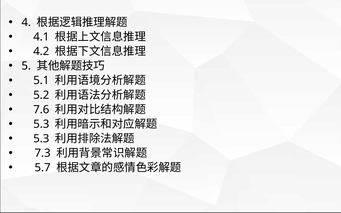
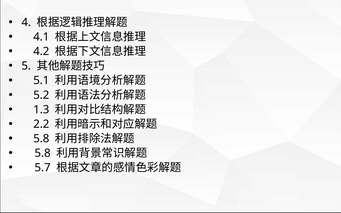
7.6: 7.6 -> 1.3
5.3 at (41, 124): 5.3 -> 2.2
5.3 at (41, 139): 5.3 -> 5.8
7.3 at (43, 153): 7.3 -> 5.8
